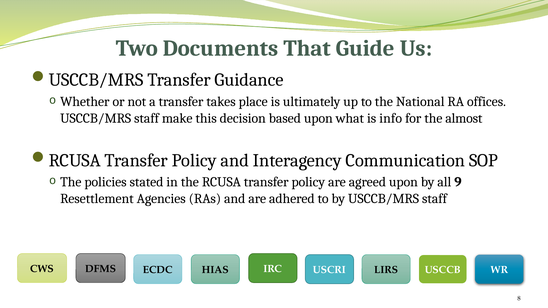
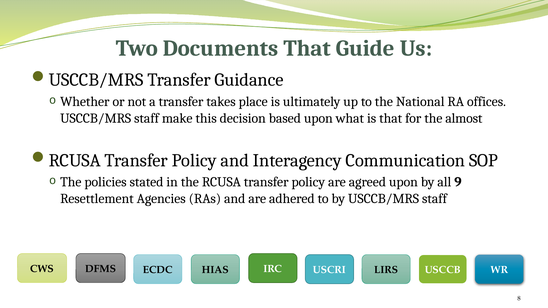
is info: info -> that
